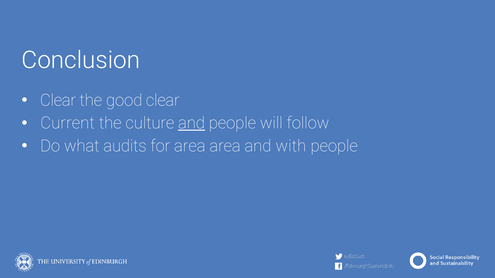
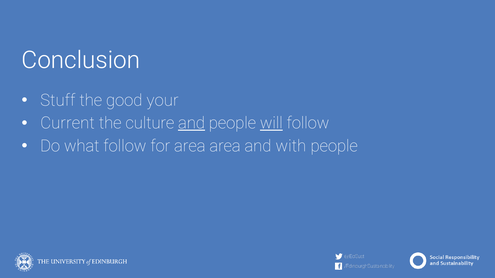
Clear at (58, 100): Clear -> Stuff
good clear: clear -> your
will underline: none -> present
what audits: audits -> follow
